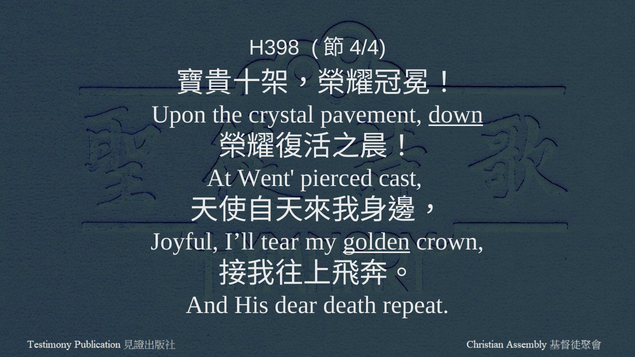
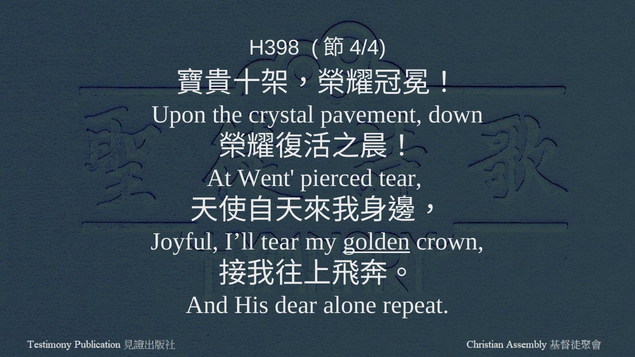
down underline: present -> none
pierced cast: cast -> tear
death: death -> alone
